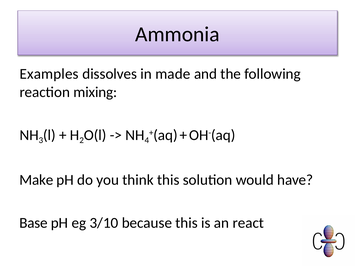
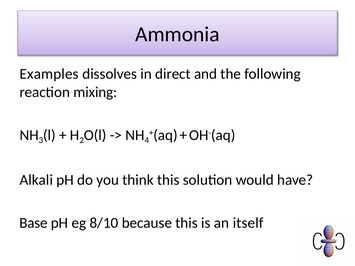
made: made -> direct
Make: Make -> Alkali
3/10: 3/10 -> 8/10
react: react -> itself
